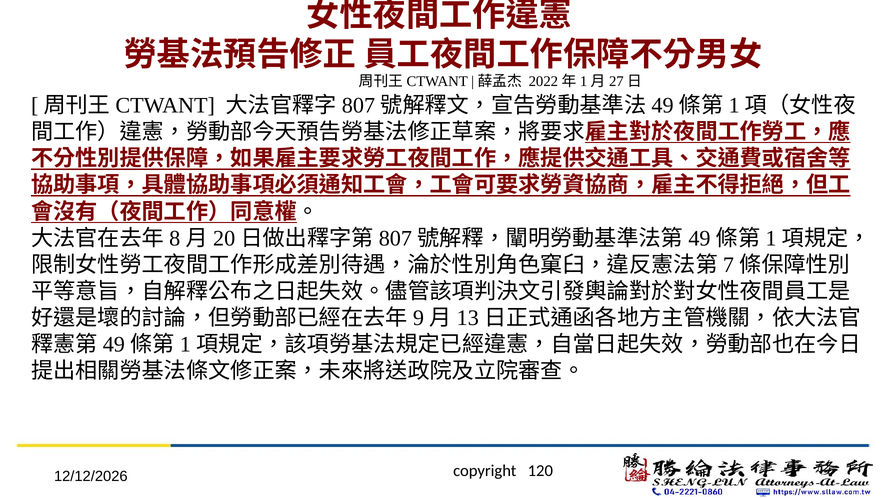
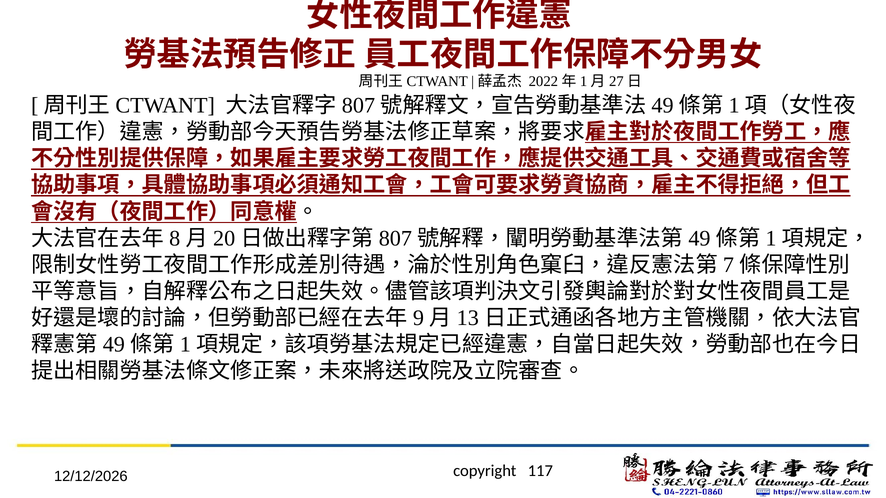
120: 120 -> 117
